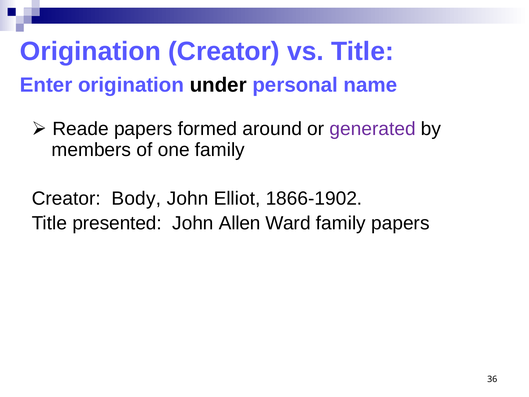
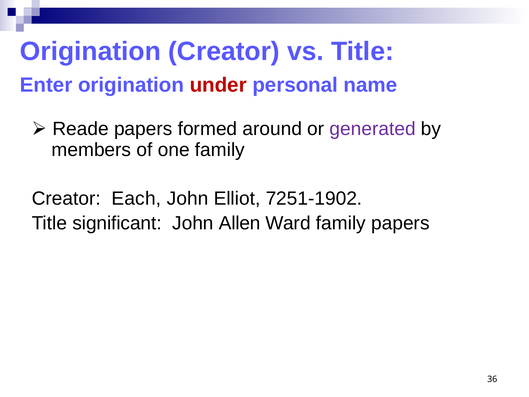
under colour: black -> red
Body: Body -> Each
1866-1902: 1866-1902 -> 7251-1902
presented: presented -> significant
